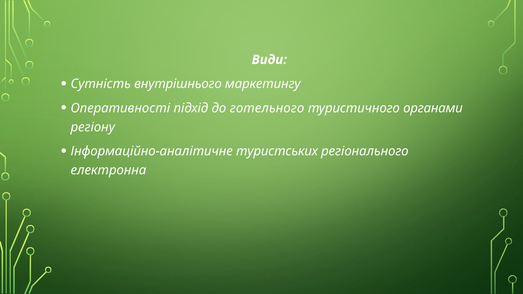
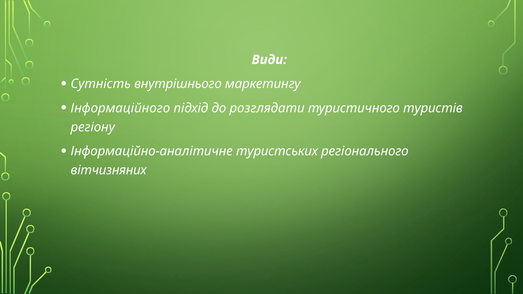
Оперативності: Оперативності -> Інформаційного
готельного: готельного -> розглядати
органами: органами -> туристів
електронна: електронна -> вітчизняних
